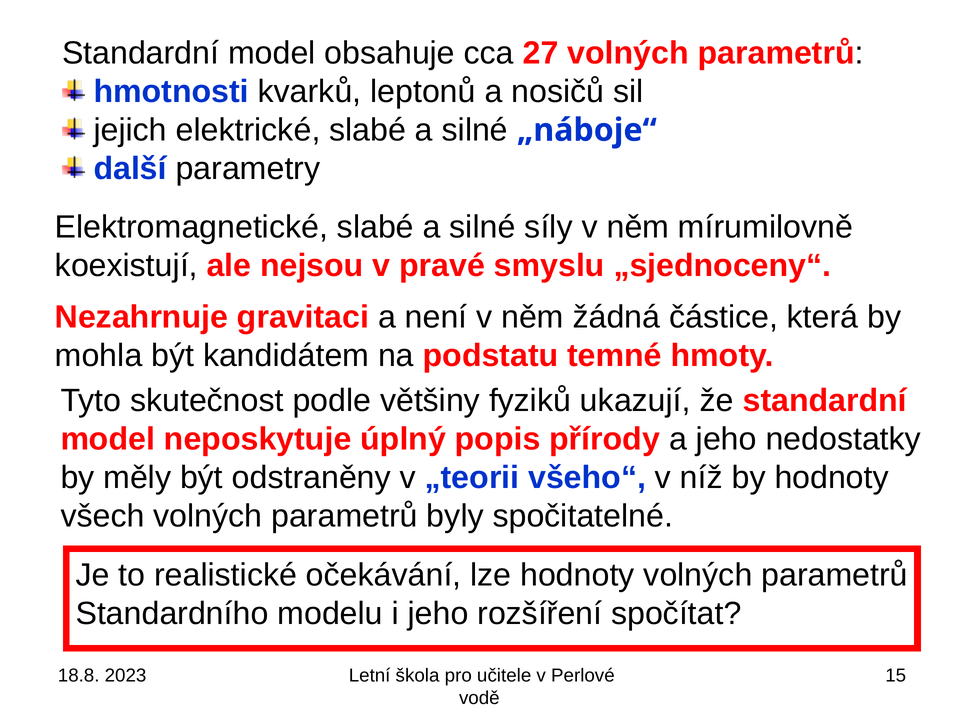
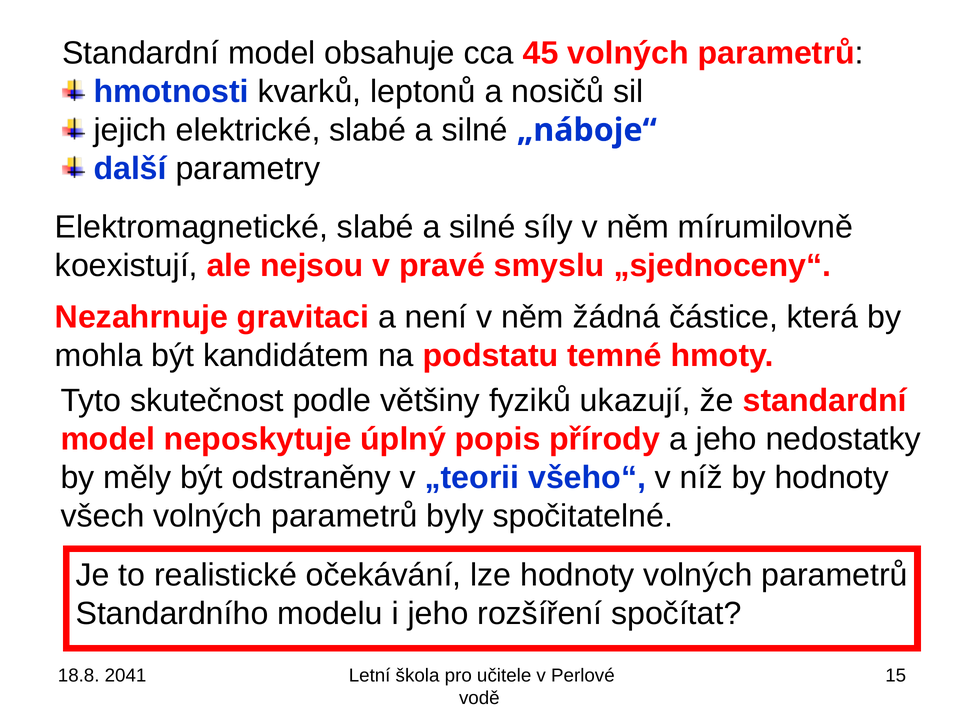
27: 27 -> 45
2023: 2023 -> 2041
